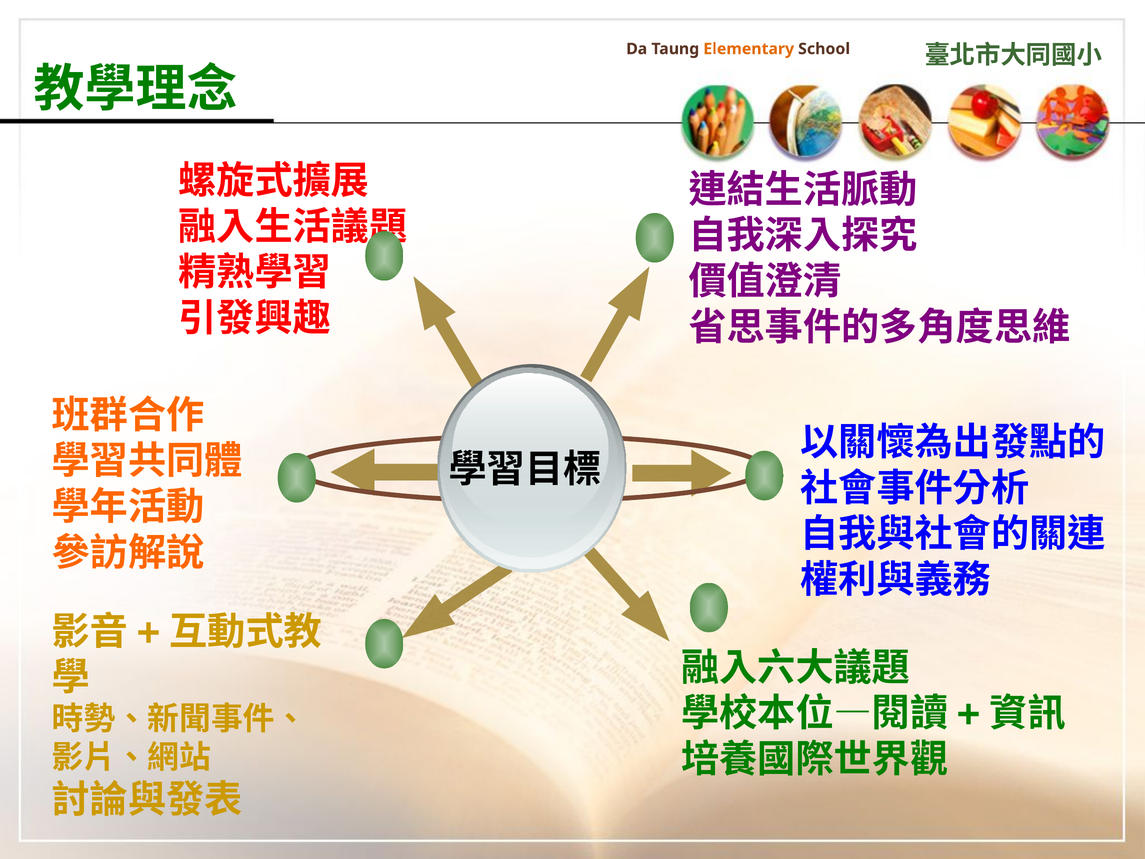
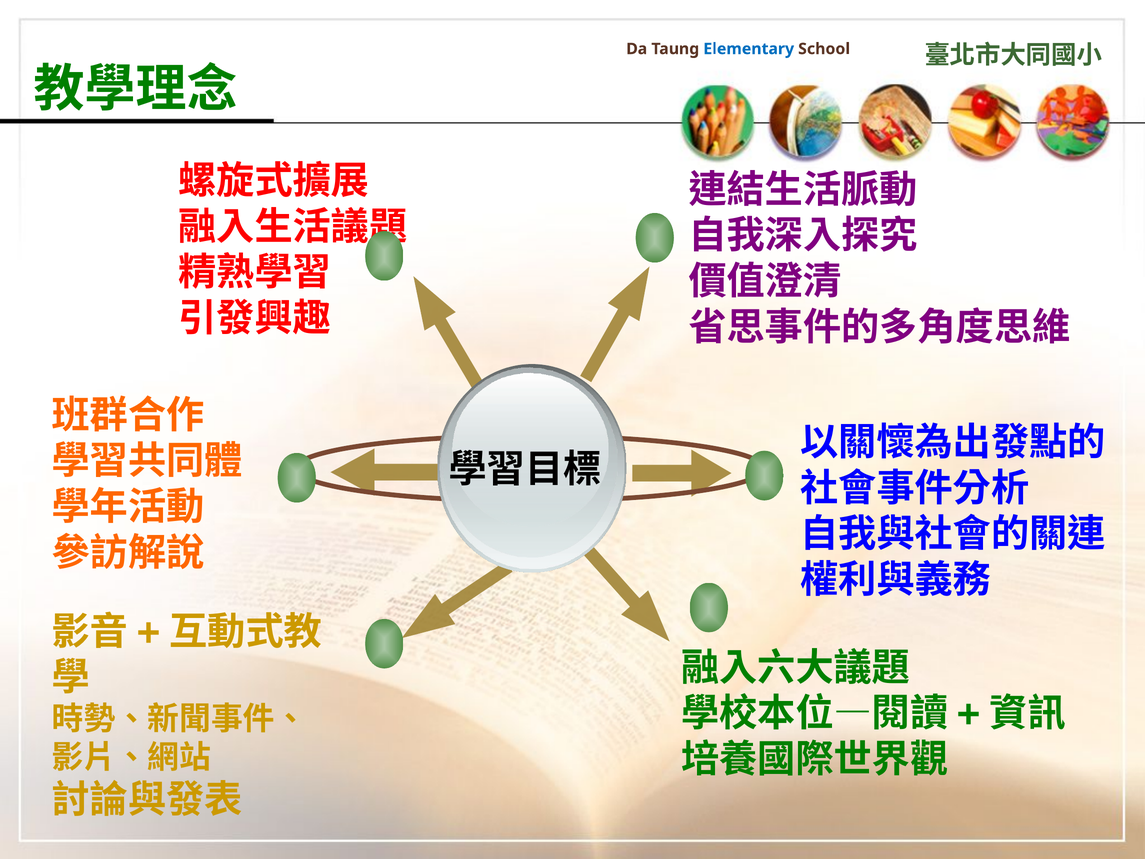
Elementary colour: orange -> blue
